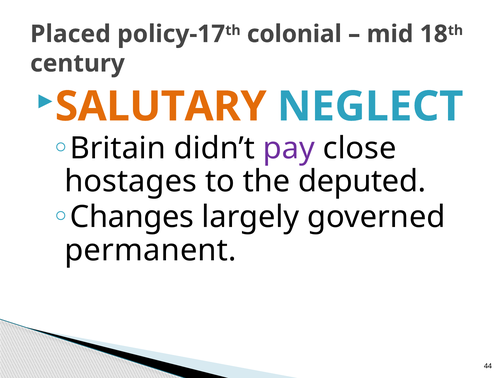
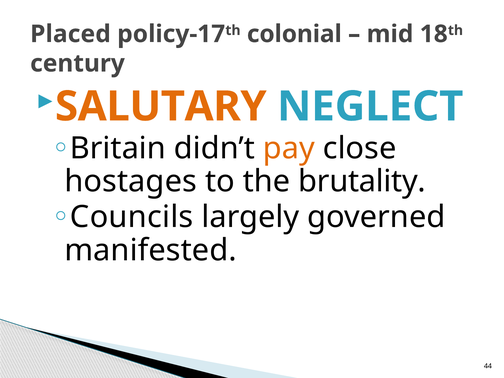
pay colour: purple -> orange
deputed: deputed -> brutality
Changes: Changes -> Councils
permanent: permanent -> manifested
